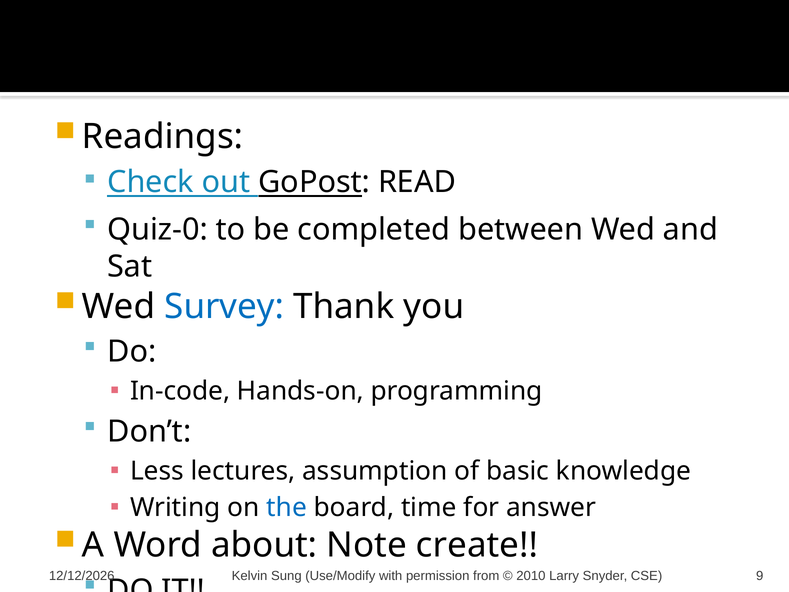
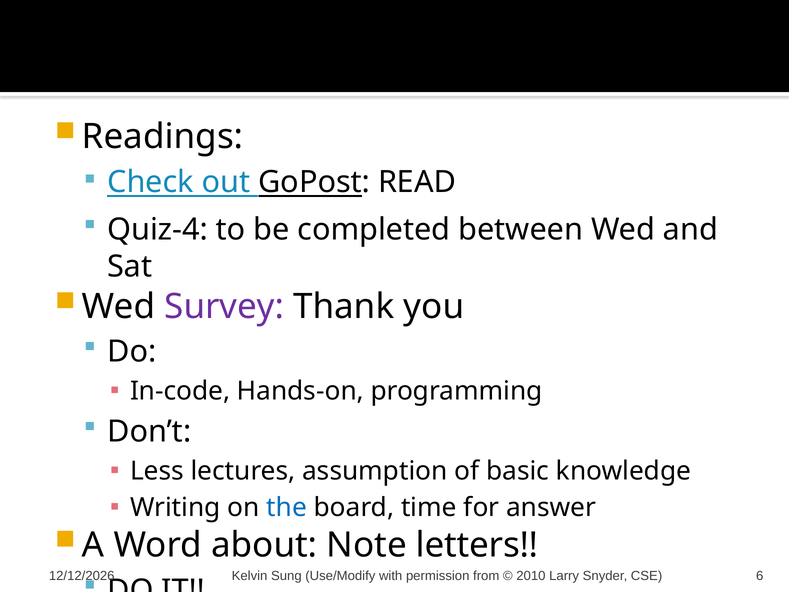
Quiz-0: Quiz-0 -> Quiz-4
Survey colour: blue -> purple
create: create -> letters
9: 9 -> 6
